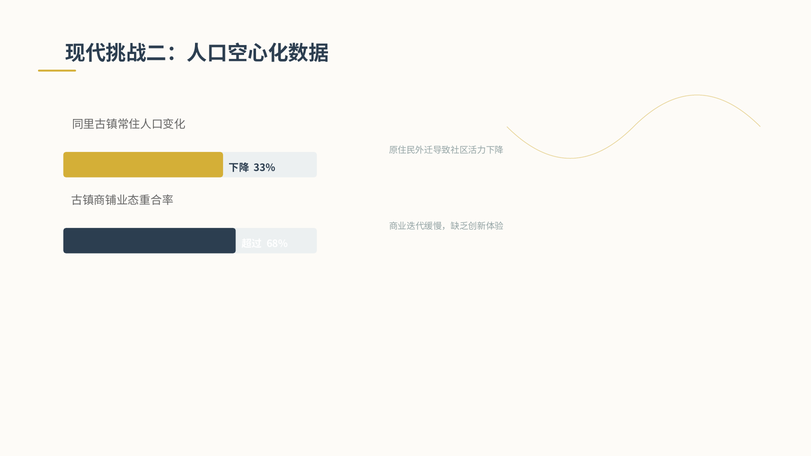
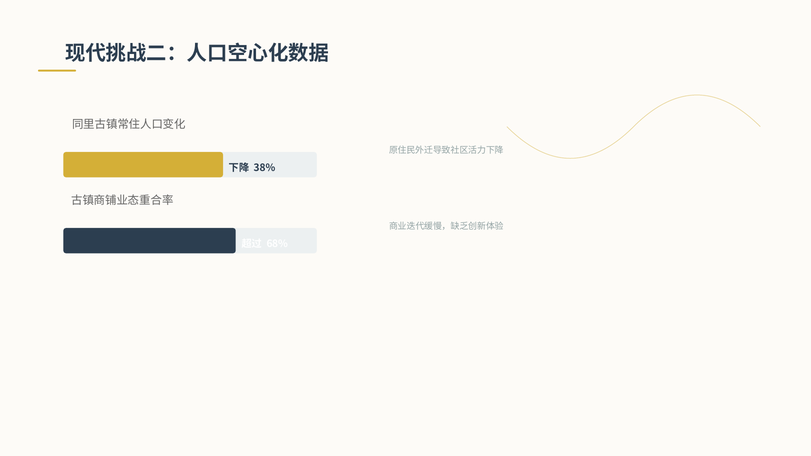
33%: 33% -> 38%
